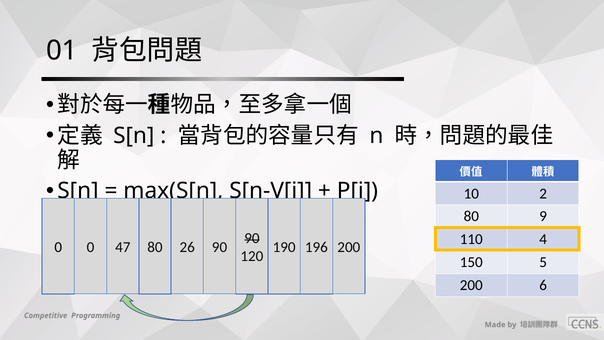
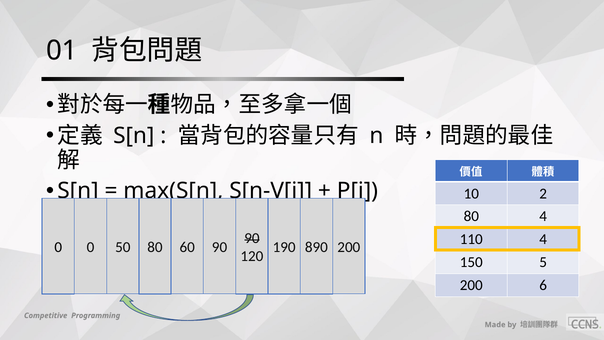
80 9: 9 -> 4
47: 47 -> 50
26: 26 -> 60
196: 196 -> 890
